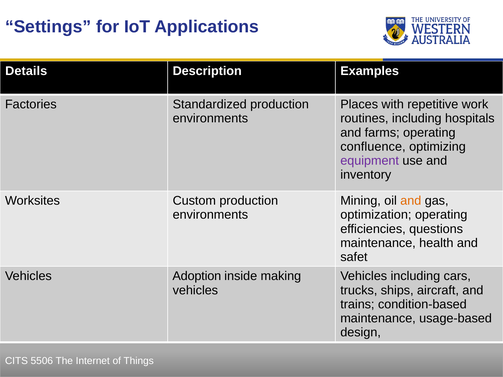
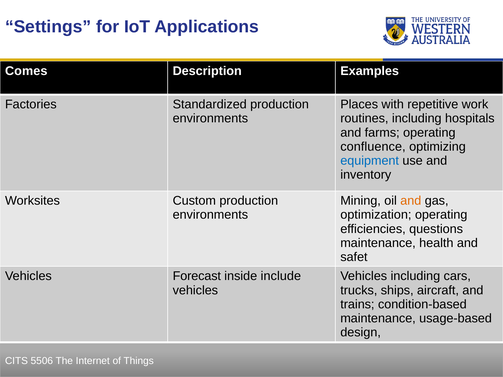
Details: Details -> Comes
equipment colour: purple -> blue
Adoption: Adoption -> Forecast
making: making -> include
